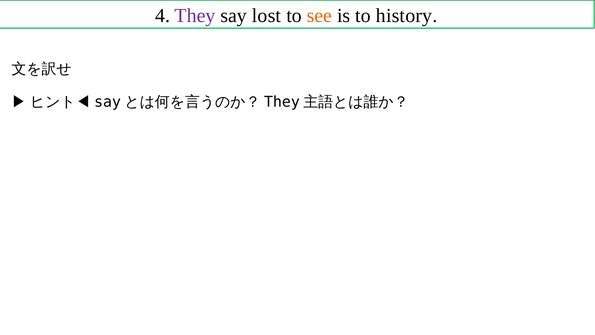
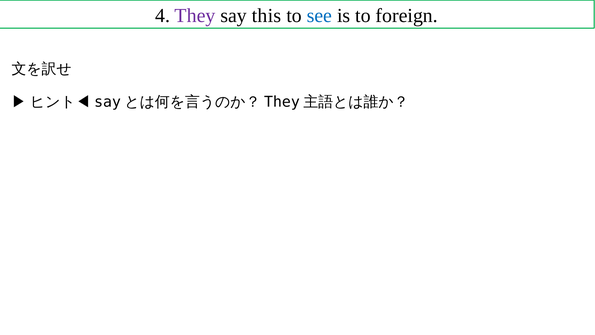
lost: lost -> this
see colour: orange -> blue
history: history -> foreign
